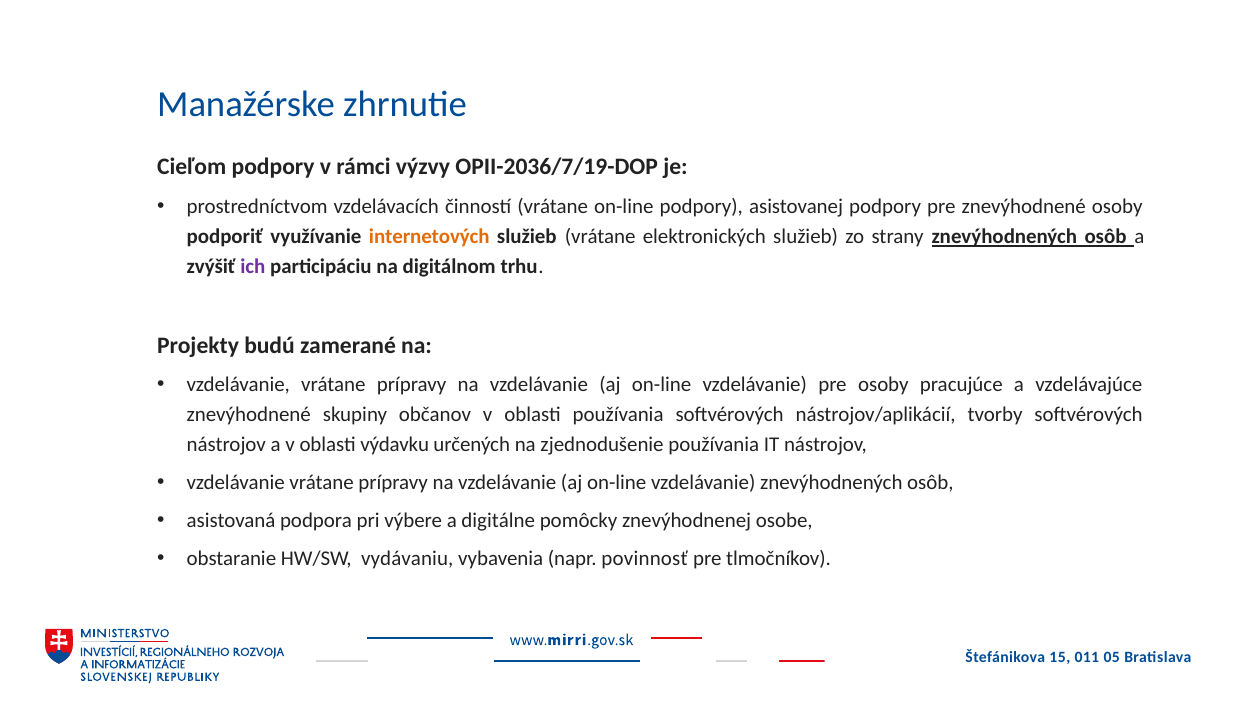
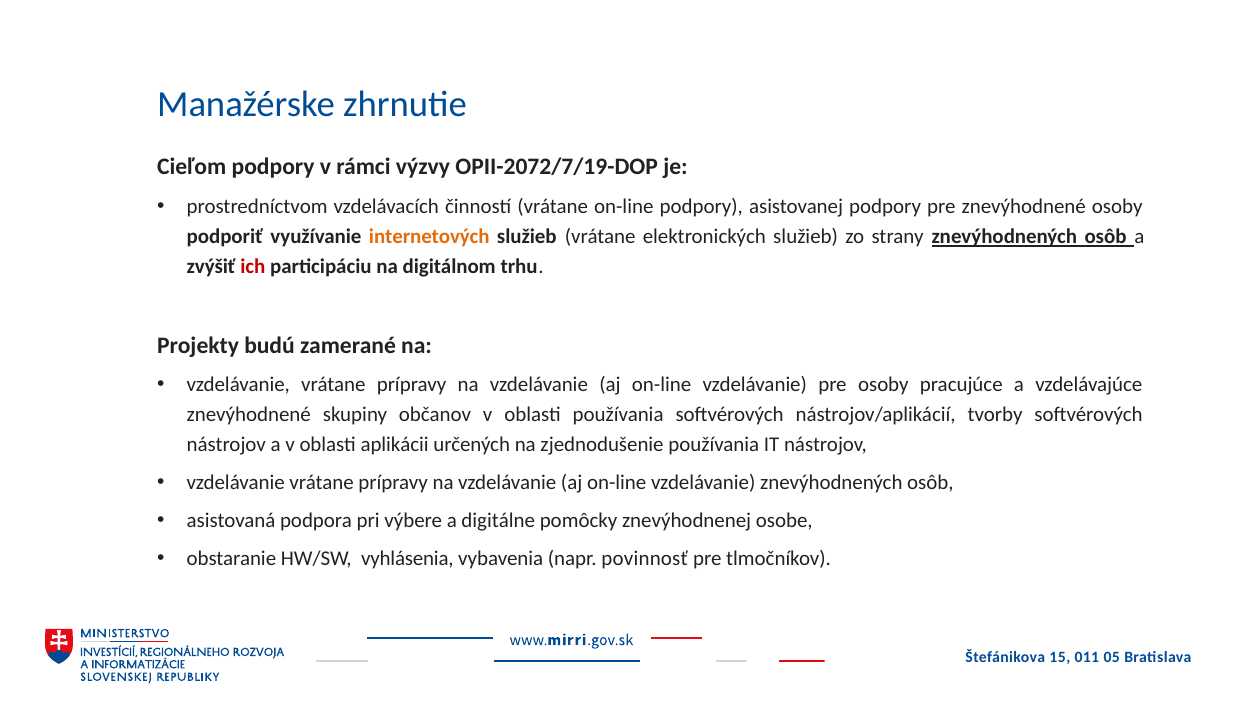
OPII-2036/7/19-DOP: OPII-2036/7/19-DOP -> OPII-2072/7/19-DOP
ich colour: purple -> red
výdavku: výdavku -> aplikácii
vydávaniu: vydávaniu -> vyhlásenia
